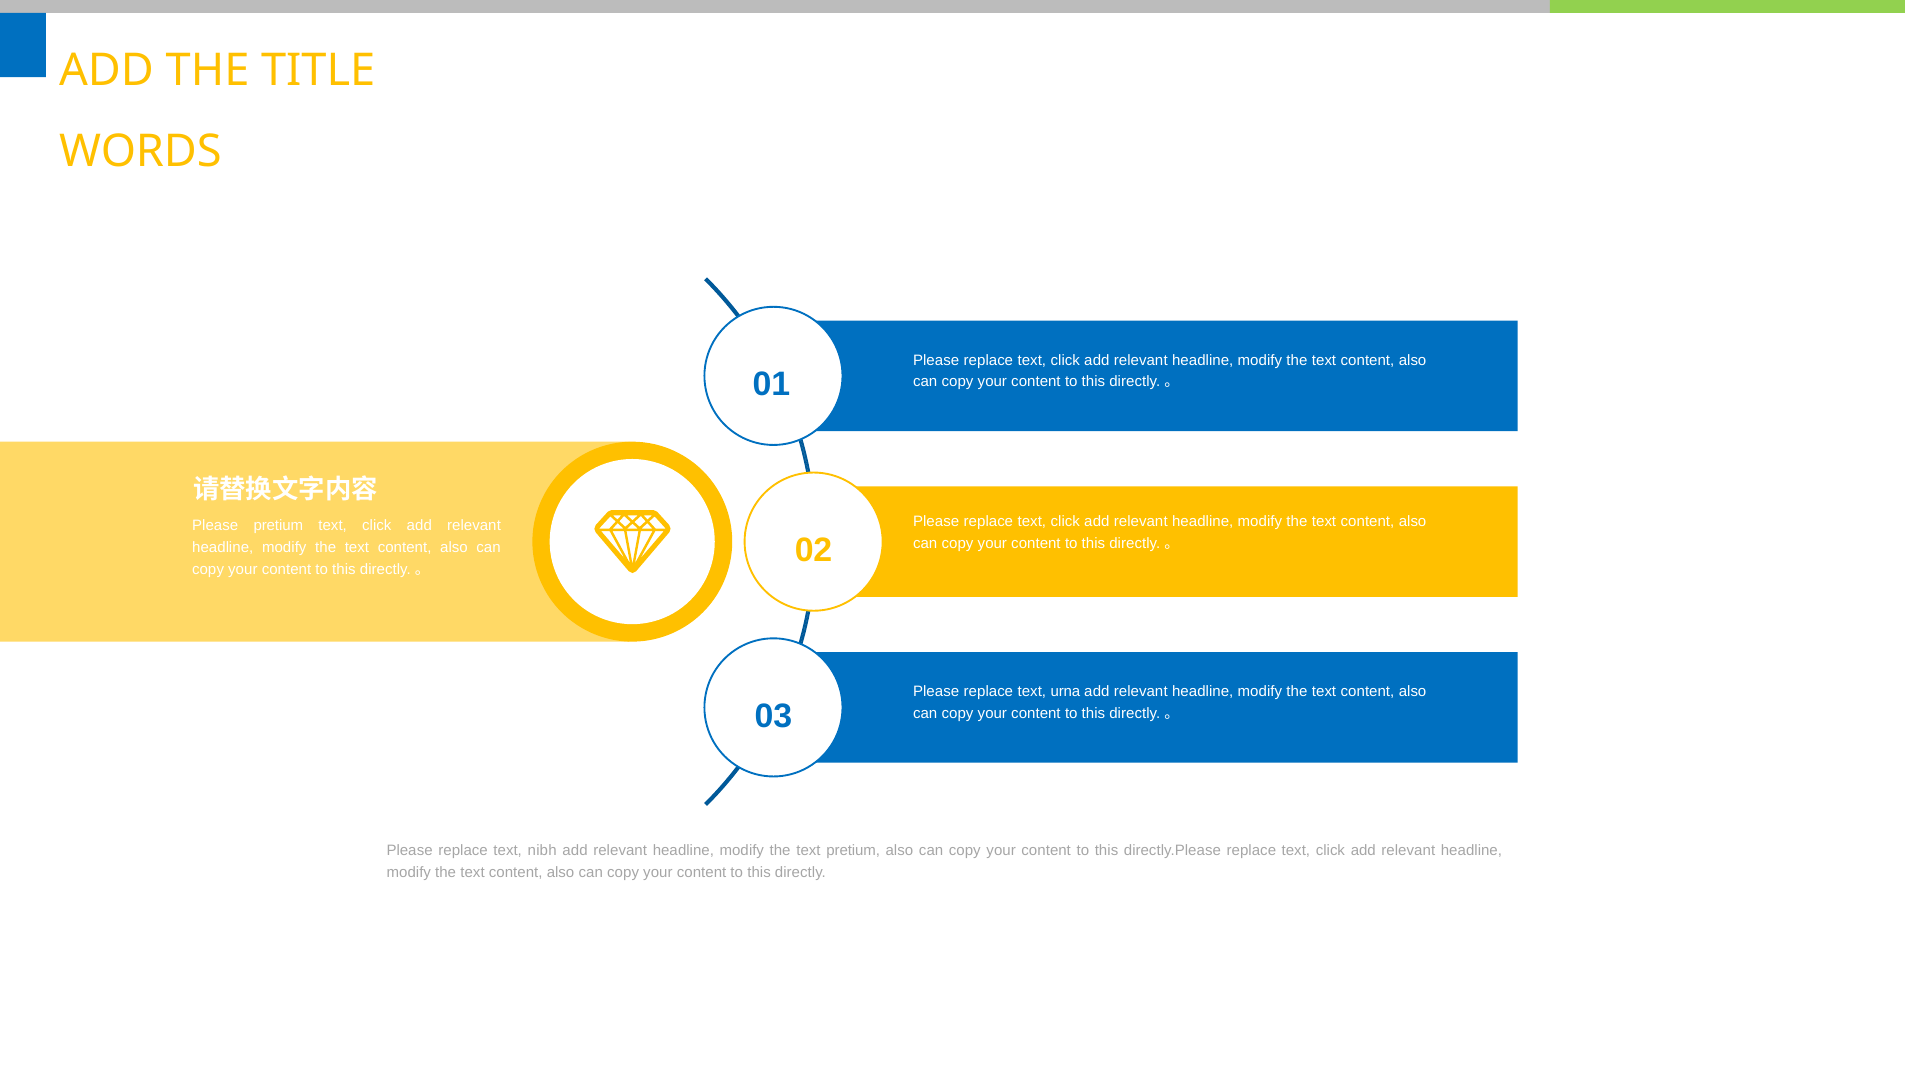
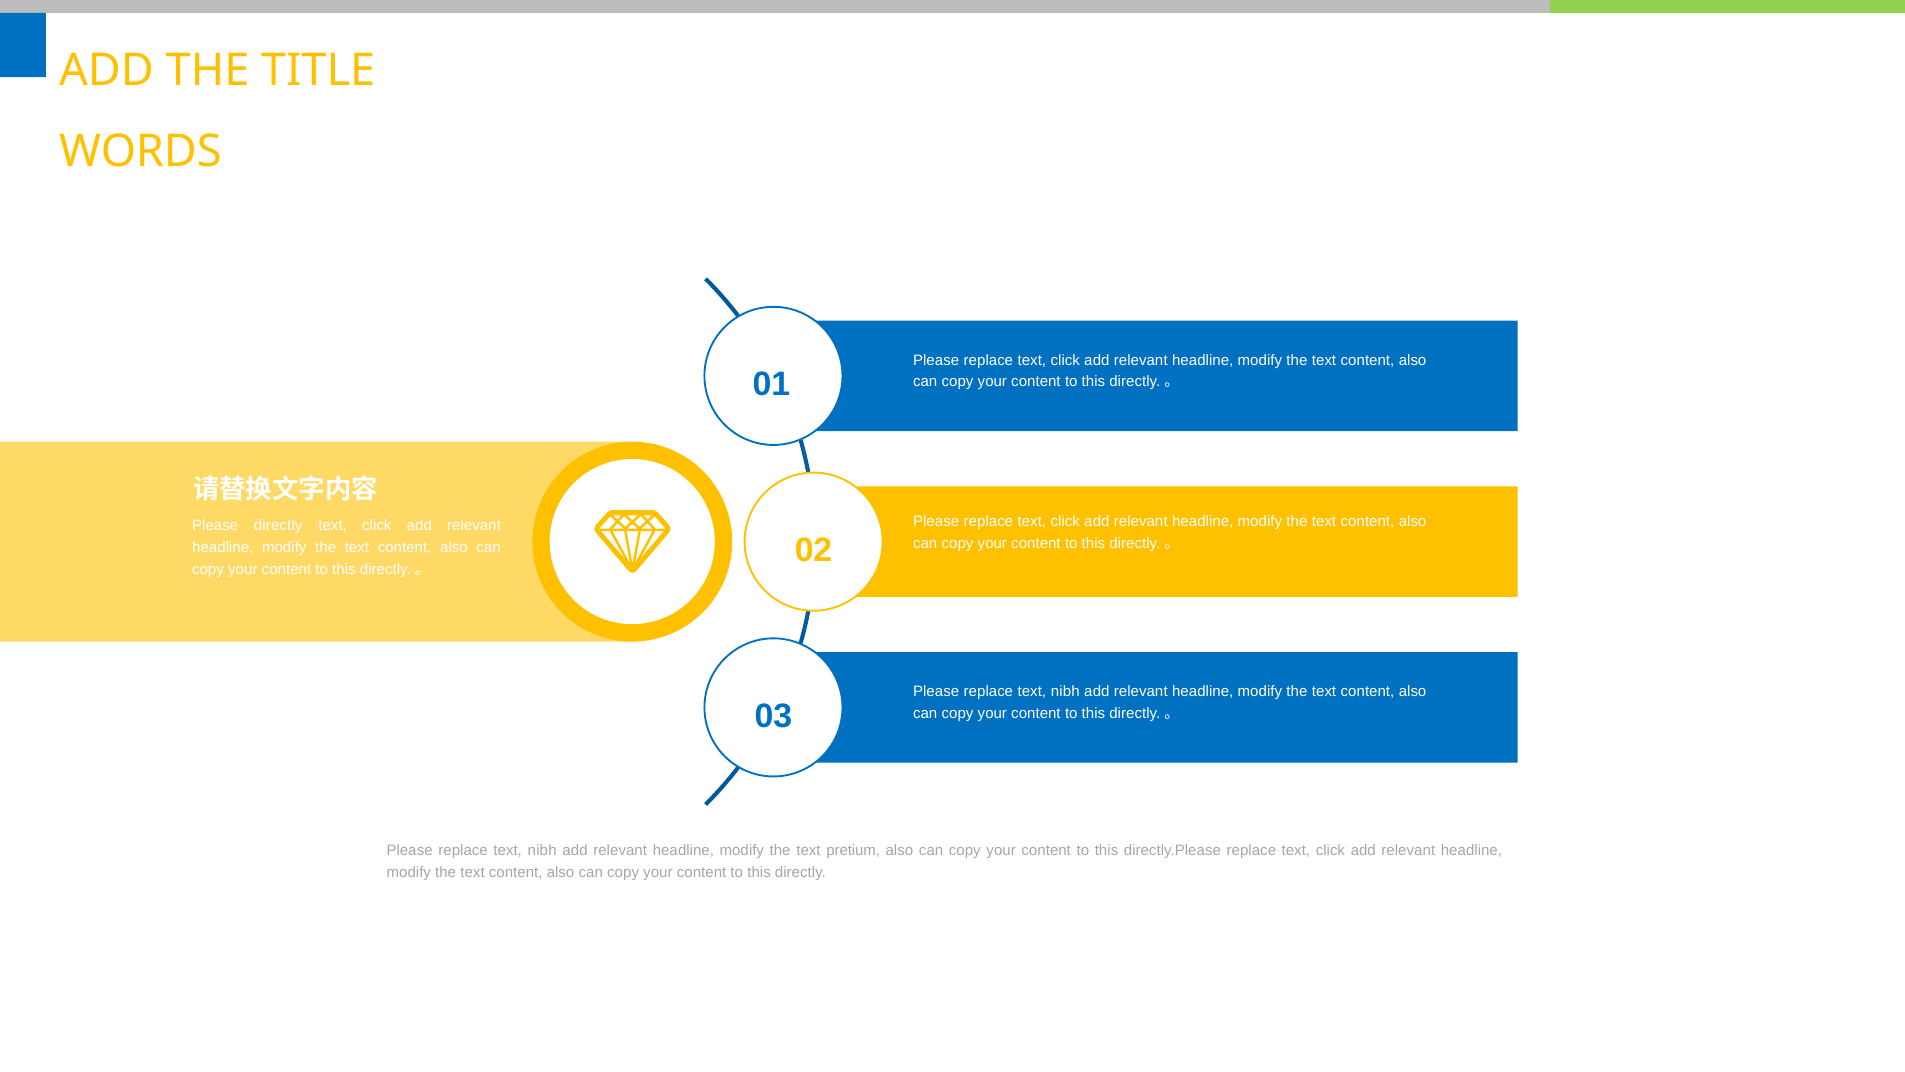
Please pretium: pretium -> directly
urna at (1065, 692): urna -> nibh
